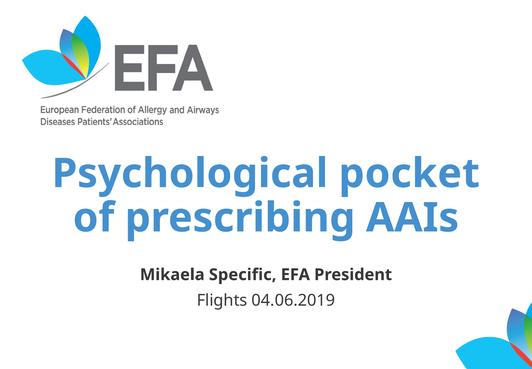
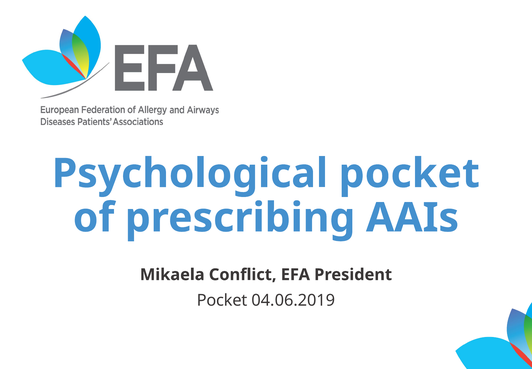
Specific: Specific -> Conflict
Flights at (222, 300): Flights -> Pocket
